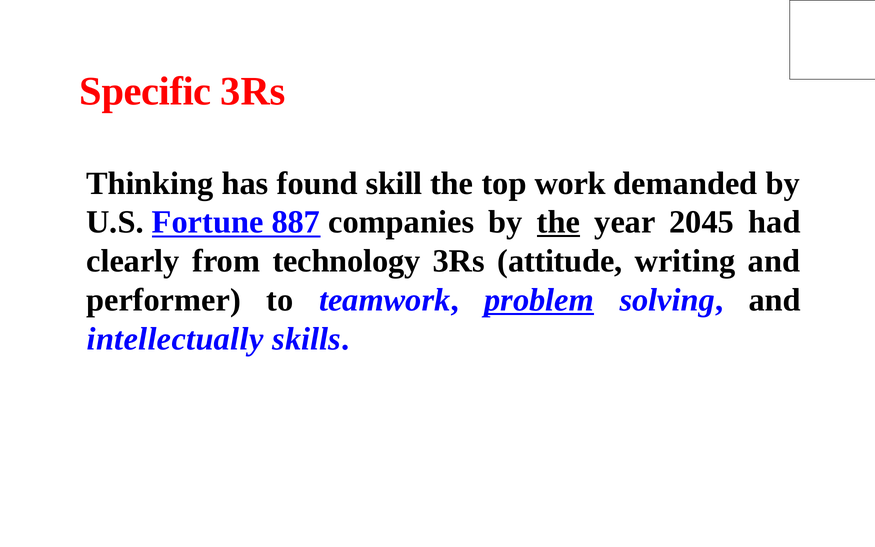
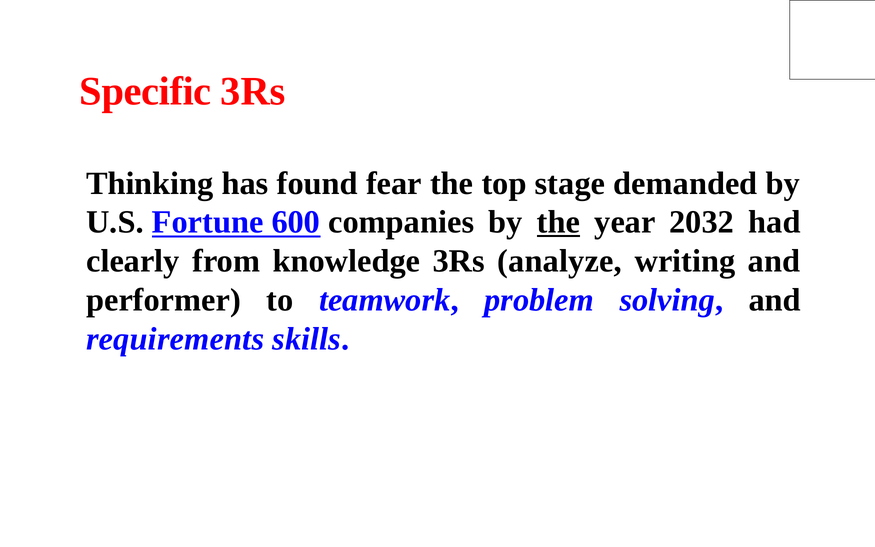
skill: skill -> fear
work: work -> stage
887: 887 -> 600
2045: 2045 -> 2032
technology: technology -> knowledge
attitude: attitude -> analyze
problem underline: present -> none
intellectually: intellectually -> requirements
